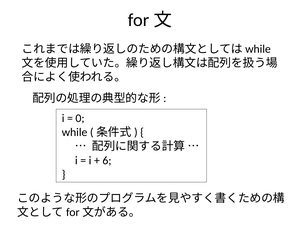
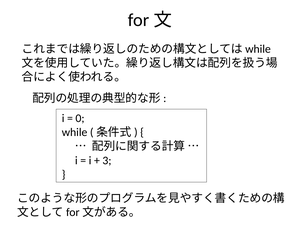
6: 6 -> 3
